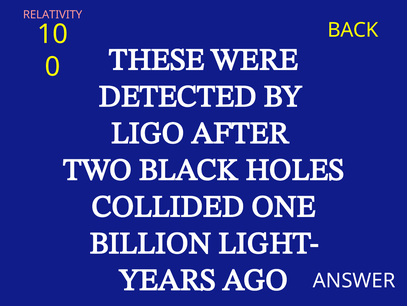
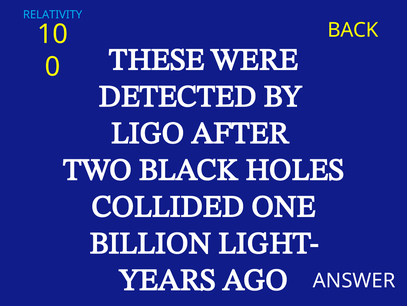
RELATIVITY colour: pink -> light blue
